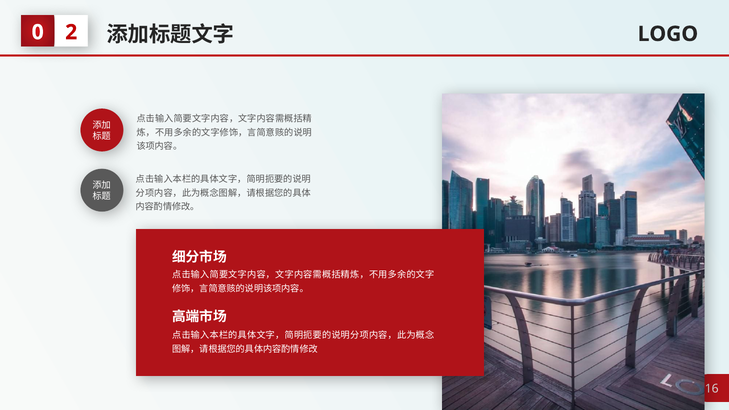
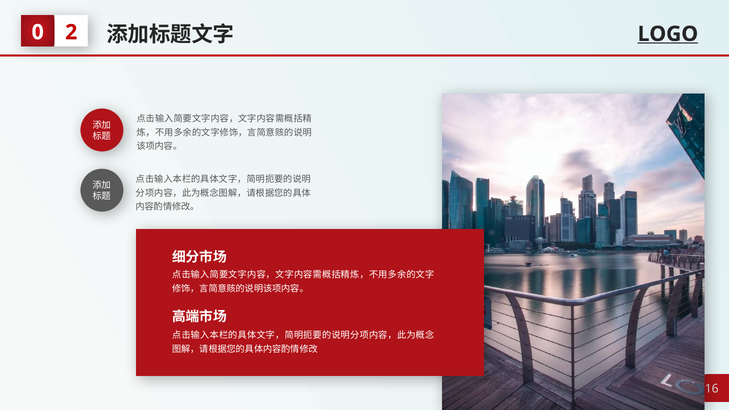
LOGO underline: none -> present
